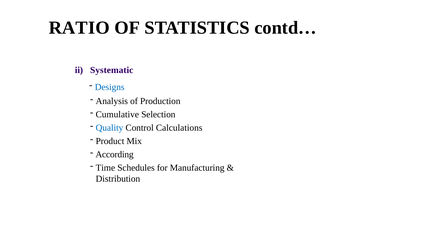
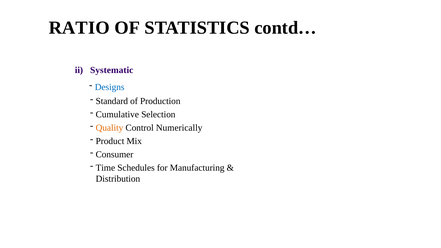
Analysis: Analysis -> Standard
Quality colour: blue -> orange
Calculations: Calculations -> Numerically
According: According -> Consumer
